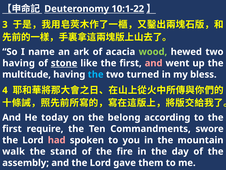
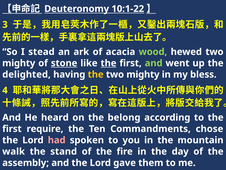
name: name -> stead
having at (19, 63): having -> mighty
the at (108, 63) underline: none -> present
and at (154, 63) colour: pink -> light green
multitude: multitude -> delighted
the at (96, 74) colour: light blue -> yellow
turned at (143, 74): turned -> mighty
today: today -> heard
swore: swore -> chose
